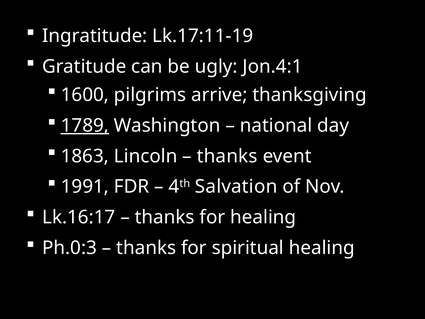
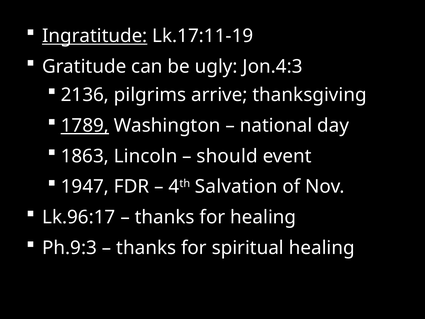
Ingratitude underline: none -> present
Jon.4:1: Jon.4:1 -> Jon.4:3
1600: 1600 -> 2136
thanks at (227, 156): thanks -> should
1991: 1991 -> 1947
Lk.16:17: Lk.16:17 -> Lk.96:17
Ph.0:3: Ph.0:3 -> Ph.9:3
